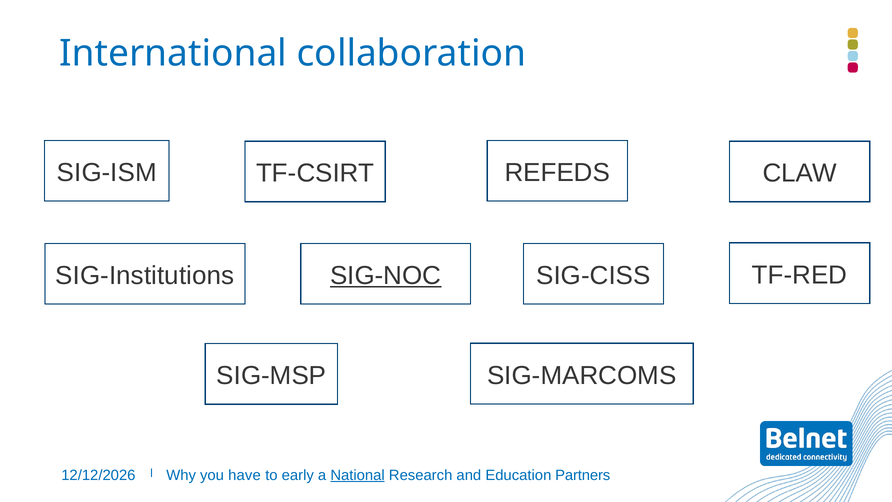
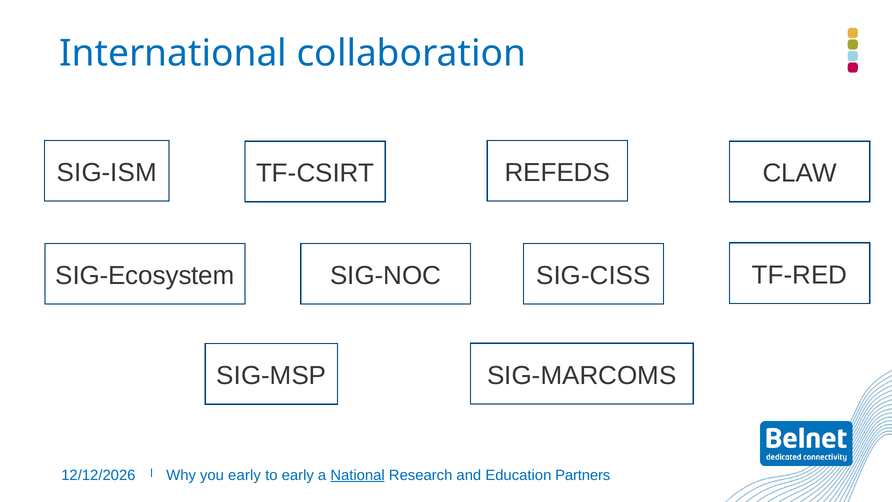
SIG-Institutions: SIG-Institutions -> SIG-Ecosystem
SIG-NOC underline: present -> none
you have: have -> early
